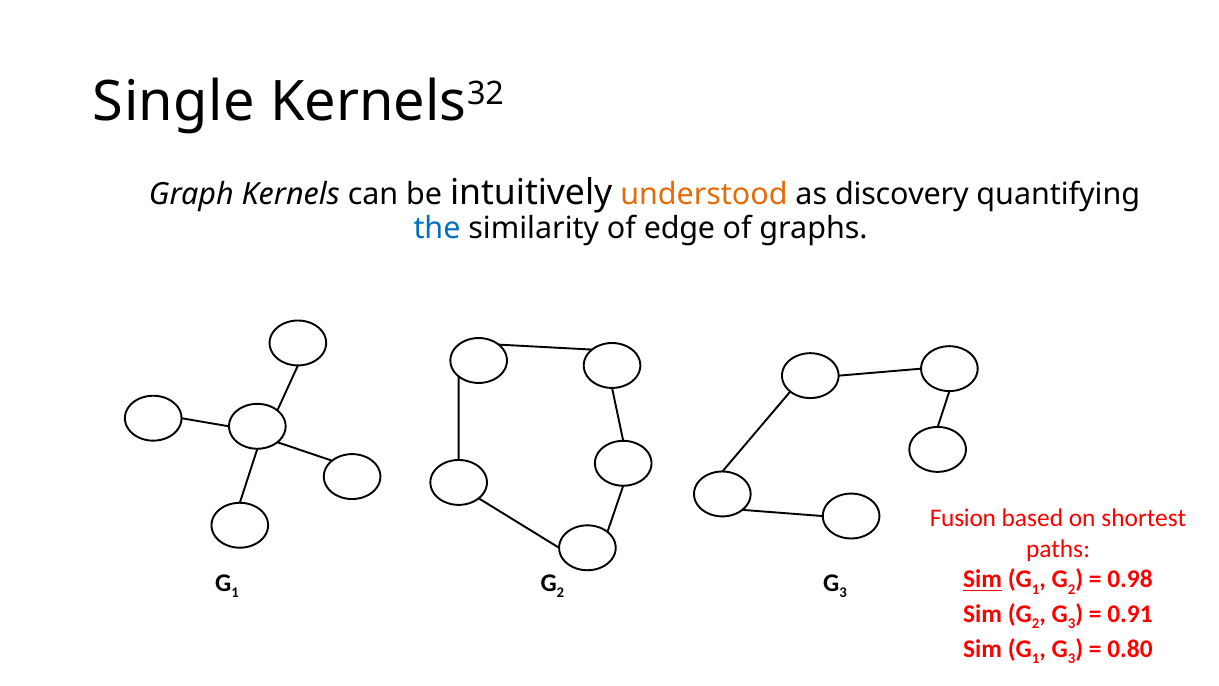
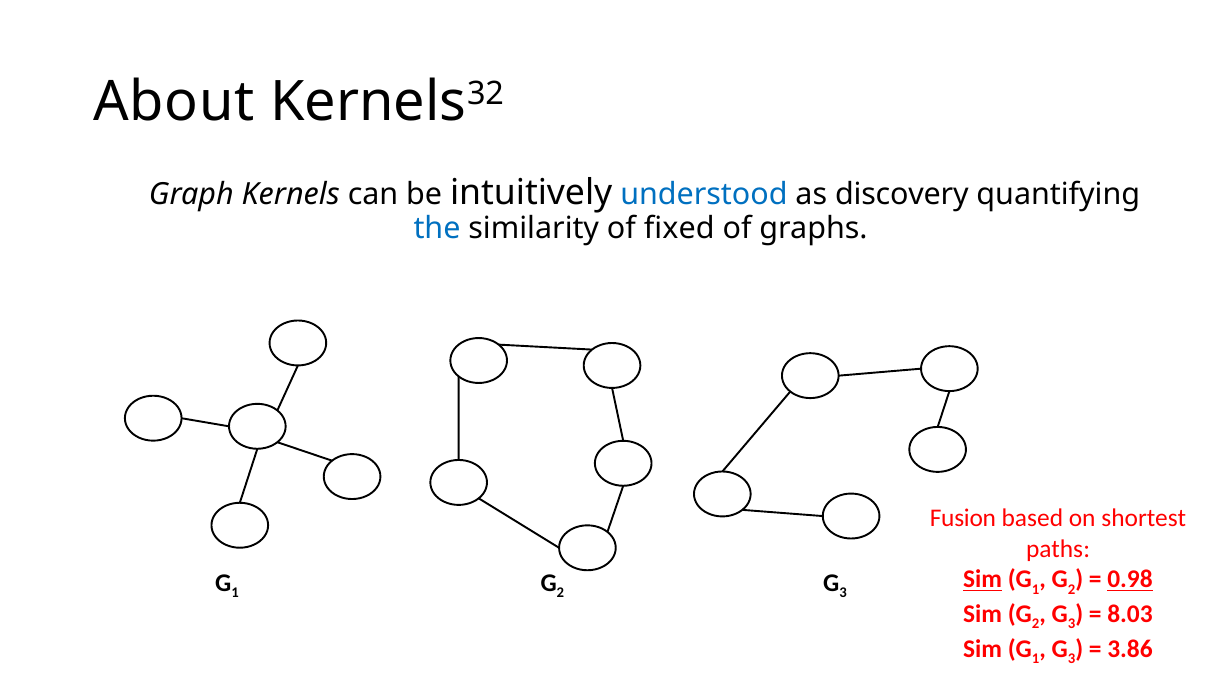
Single: Single -> About
understood colour: orange -> blue
edge: edge -> fixed
0.98 underline: none -> present
0.91: 0.91 -> 8.03
0.80: 0.80 -> 3.86
